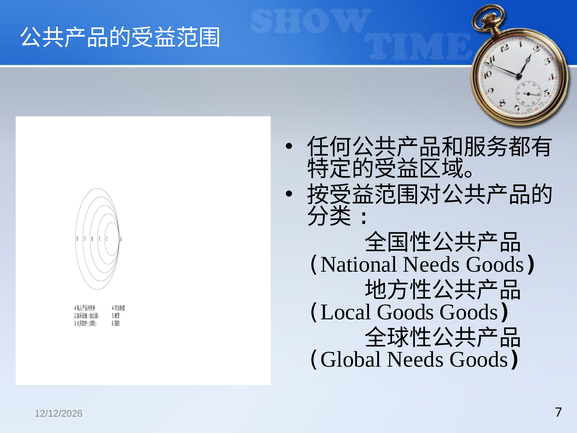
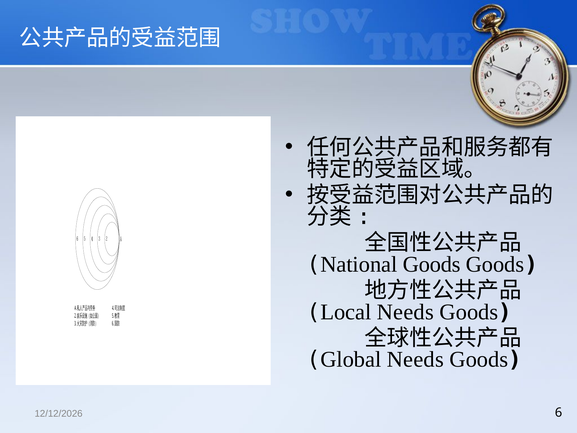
Needs at (431, 264): Needs -> Goods
Goods at (406, 312): Goods -> Needs
7 at (559, 412): 7 -> 6
